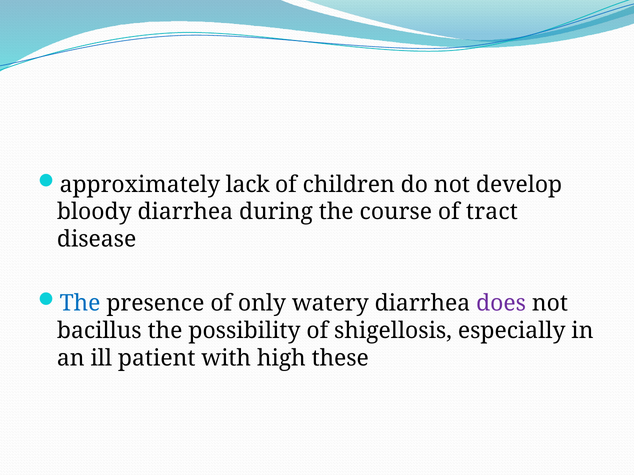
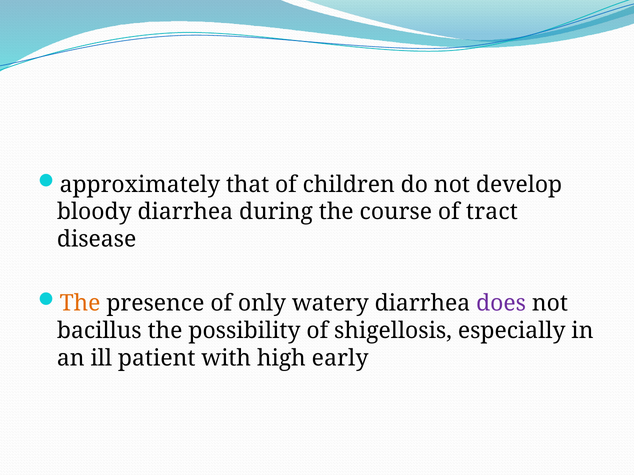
lack: lack -> that
The at (80, 304) colour: blue -> orange
these: these -> early
